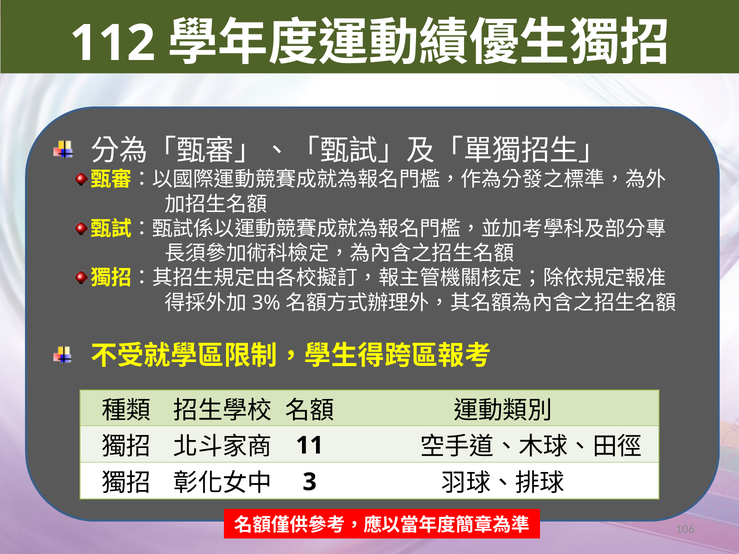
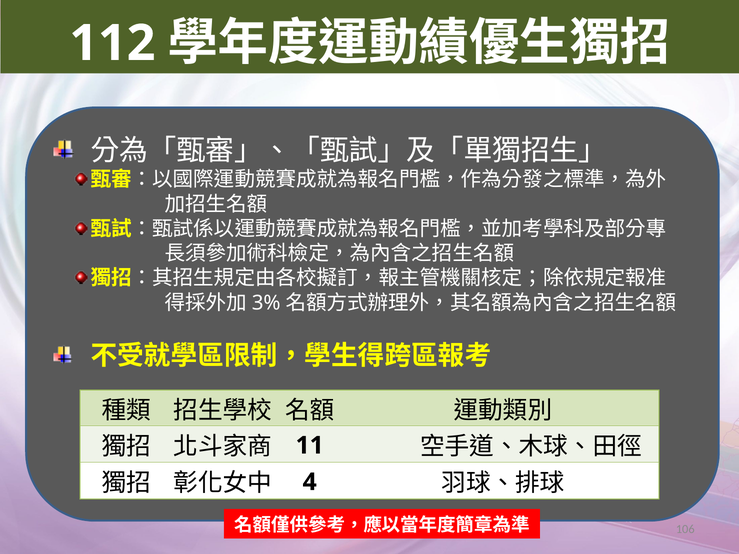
3: 3 -> 4
